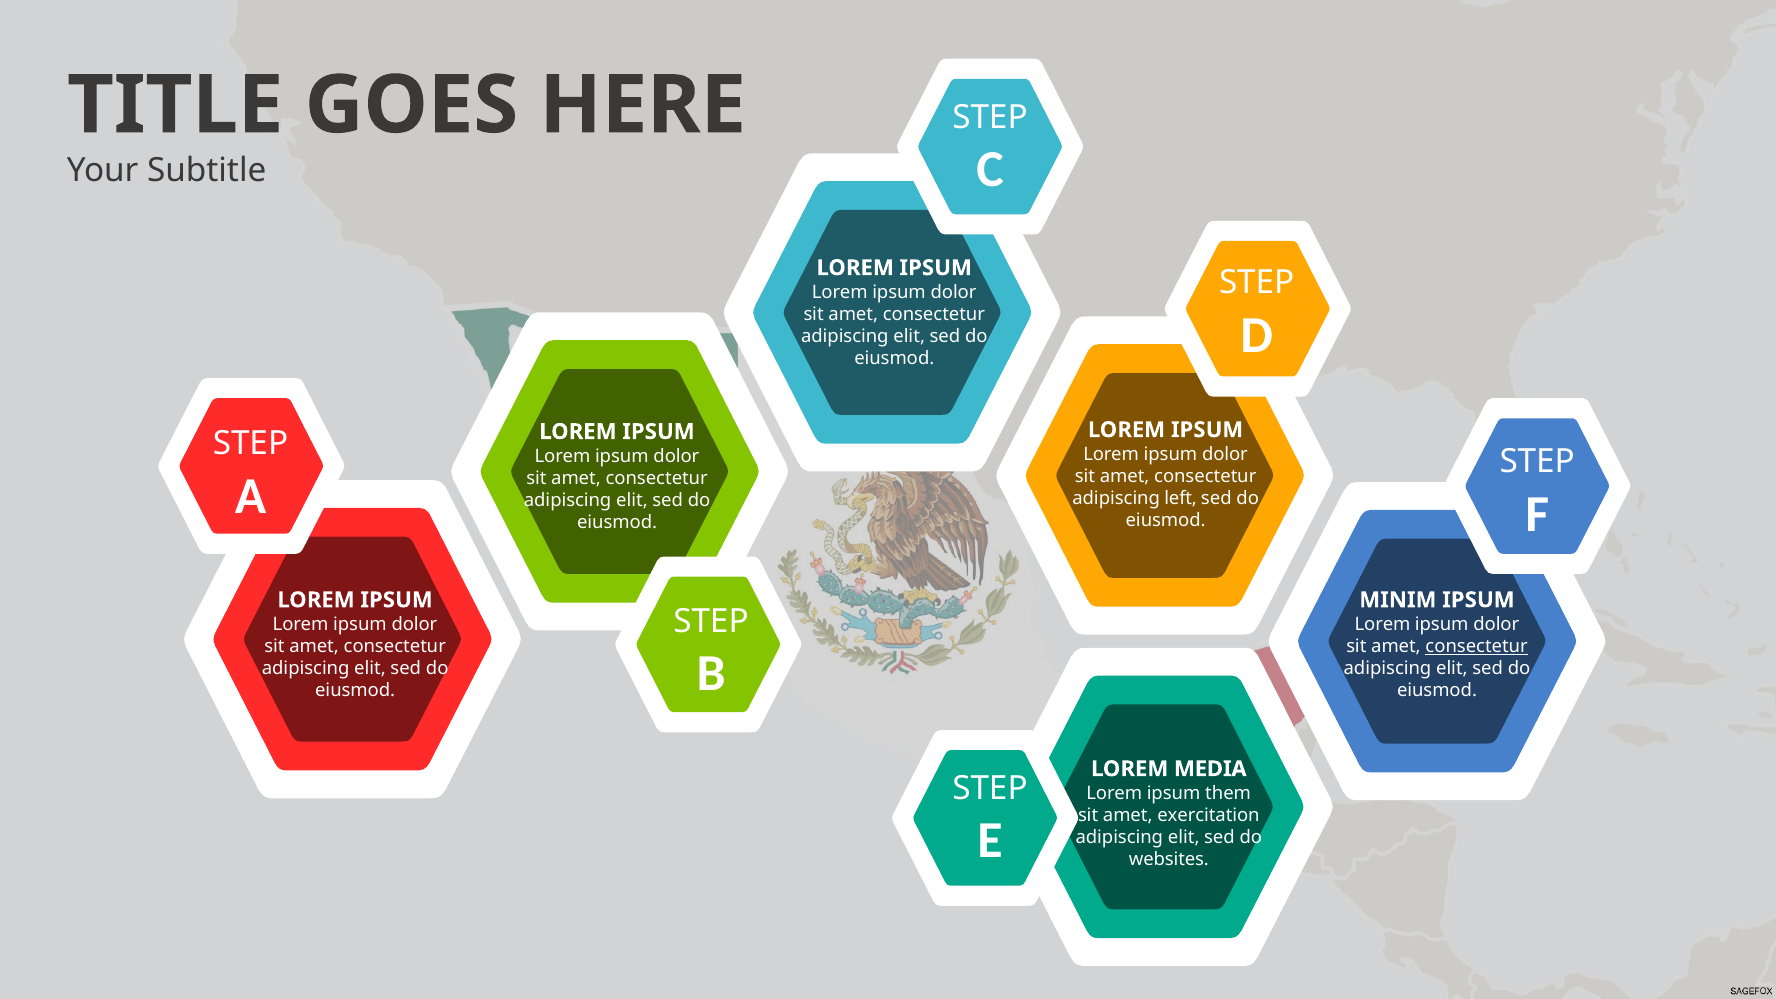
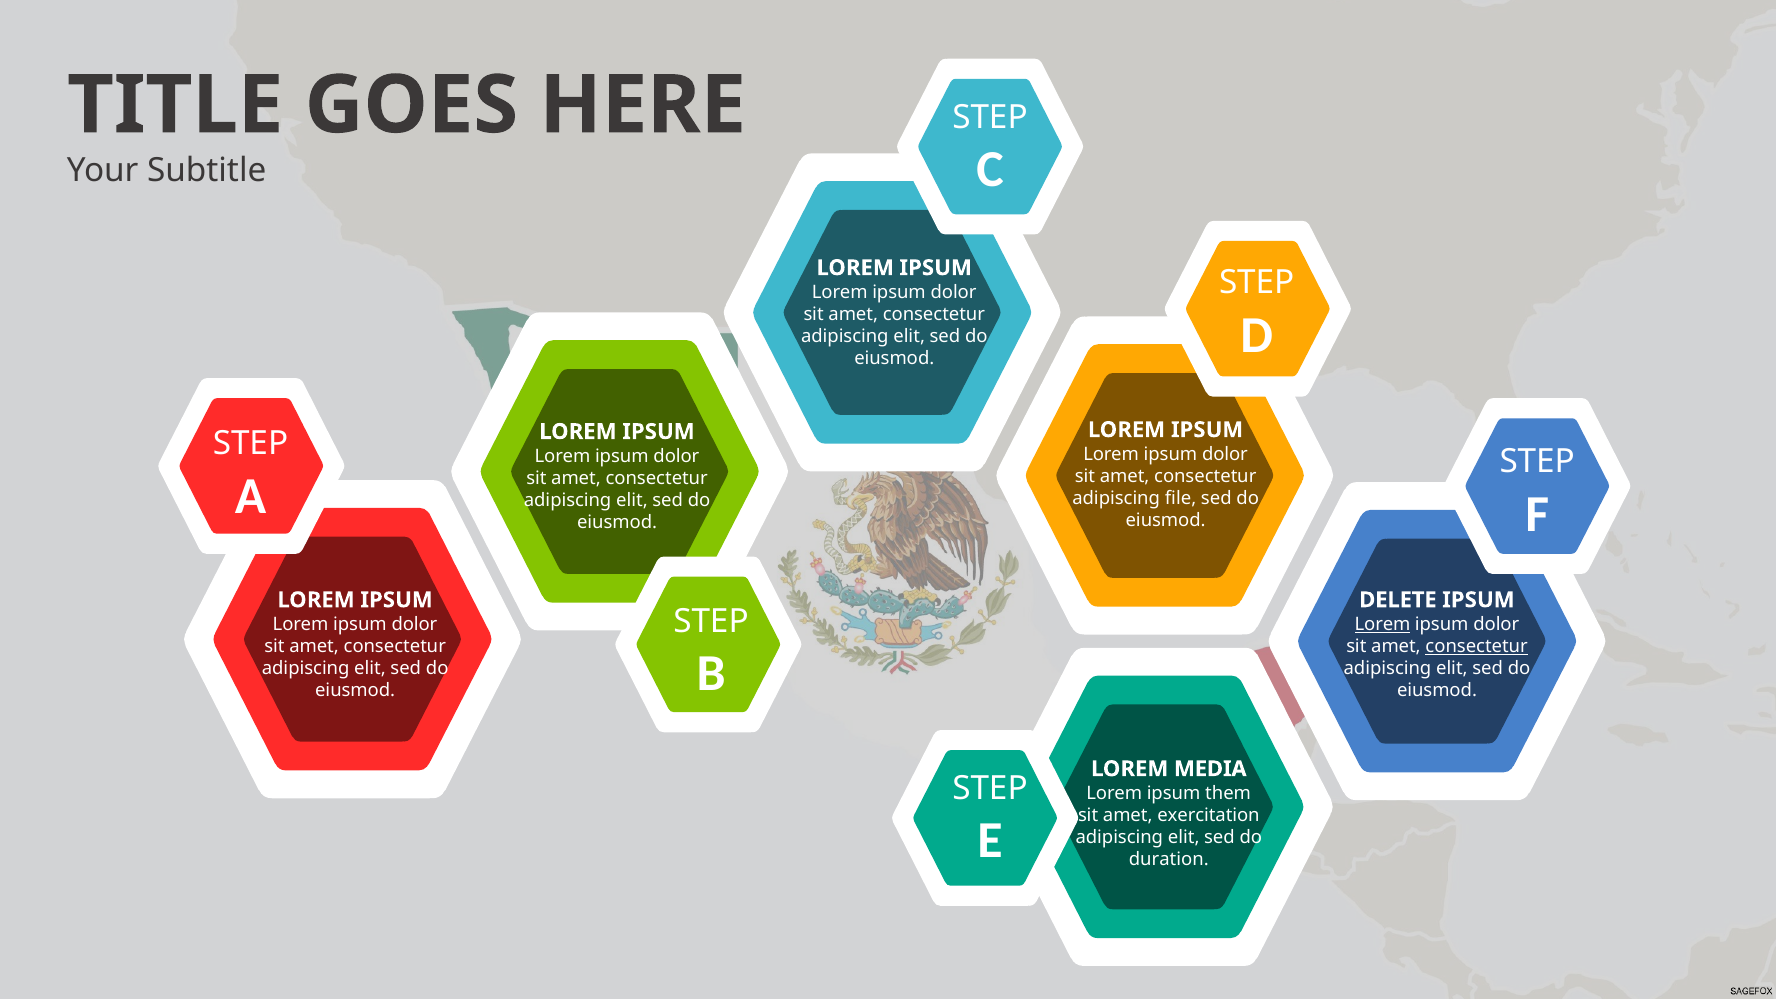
left: left -> file
MINIM: MINIM -> DELETE
Lorem at (1383, 624) underline: none -> present
websites: websites -> duration
